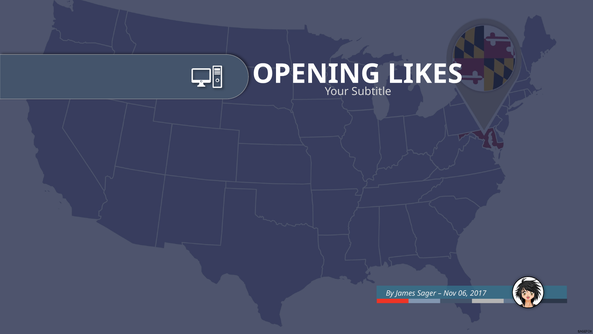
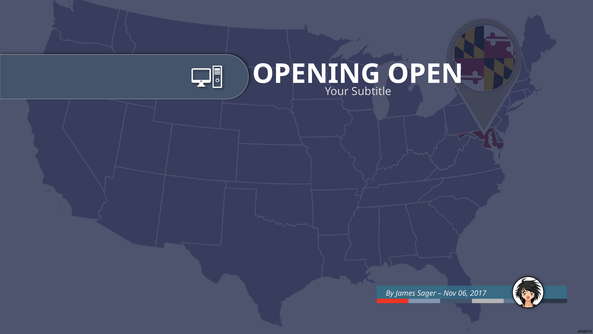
LIKES: LIKES -> OPEN
